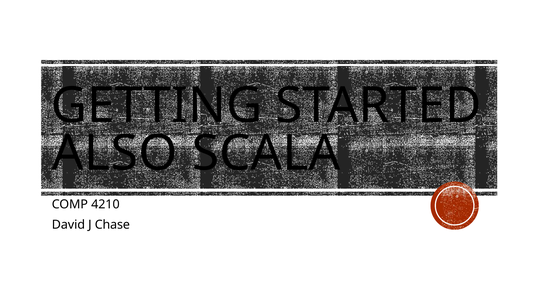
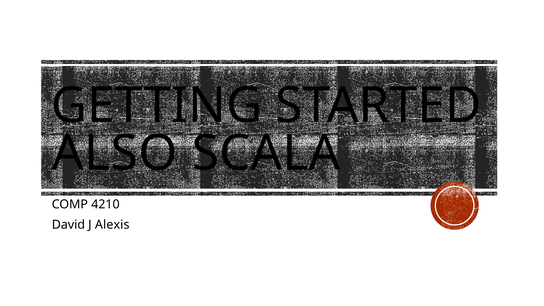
Chase: Chase -> Alexis
